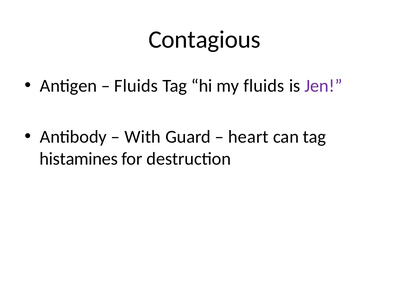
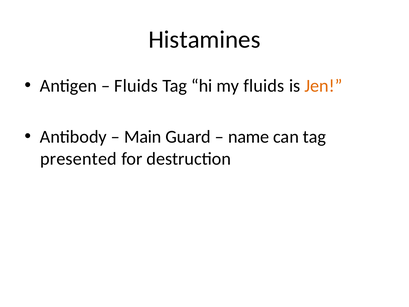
Contagious: Contagious -> Histamines
Jen colour: purple -> orange
With: With -> Main
heart: heart -> name
histamines: histamines -> presented
